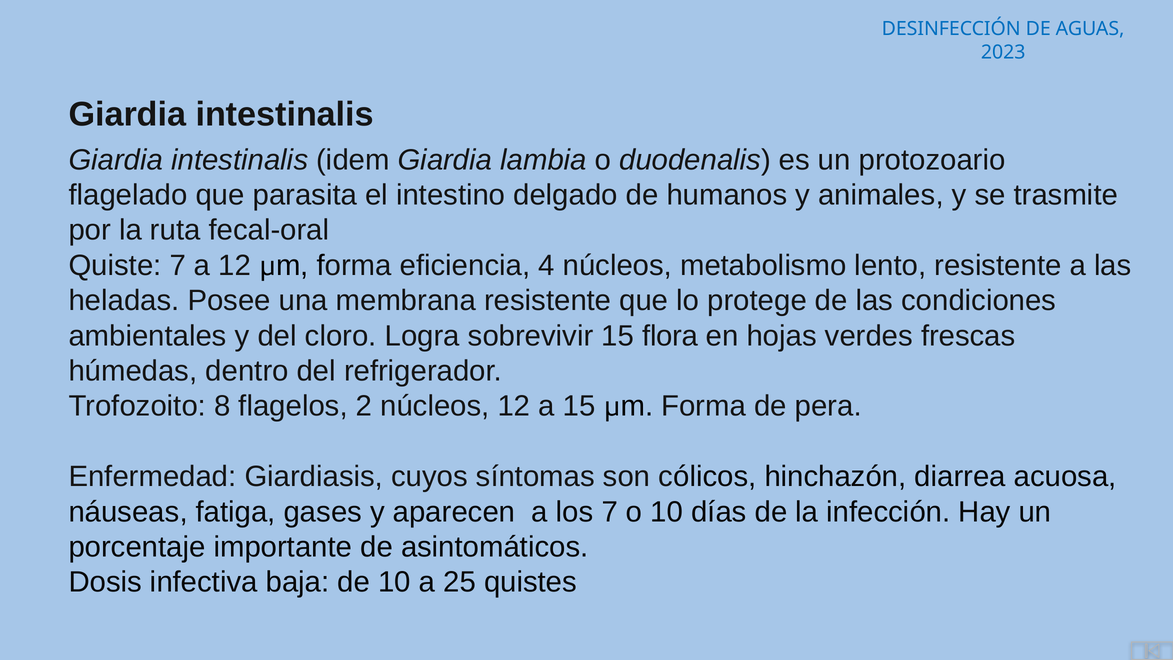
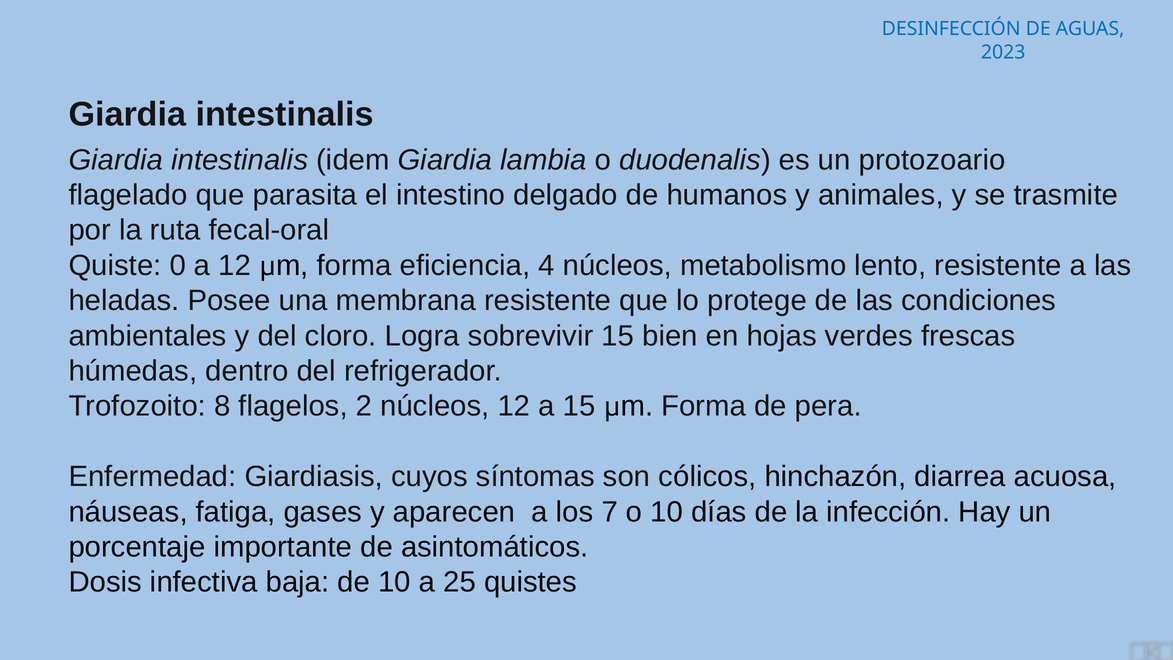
Quiste 7: 7 -> 0
flora: flora -> bien
